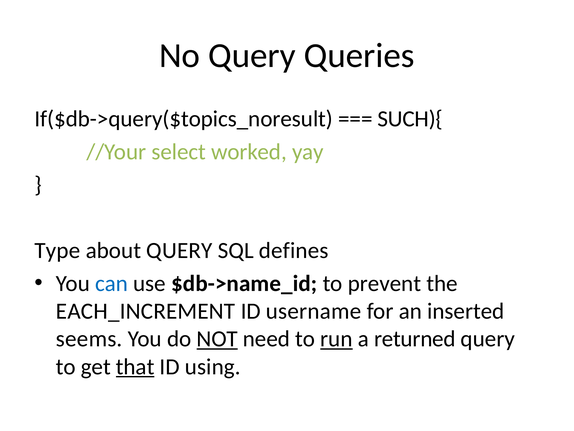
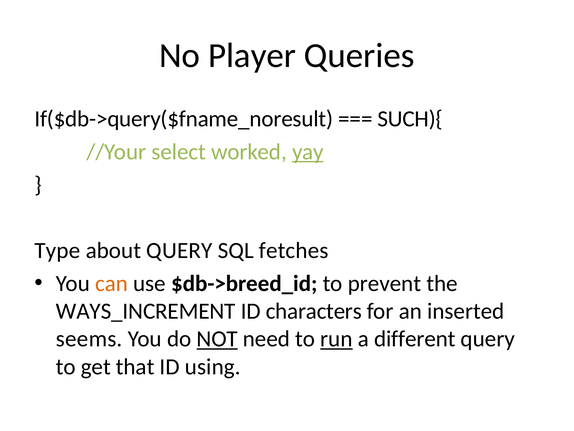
No Query: Query -> Player
If($db->query($topics_noresult: If($db->query($topics_noresult -> If($db->query($fname_noresult
yay underline: none -> present
defines: defines -> fetches
can colour: blue -> orange
$db->name_id: $db->name_id -> $db->breed_id
EACH_INCREMENT: EACH_INCREMENT -> WAYS_INCREMENT
username: username -> characters
returned: returned -> different
that underline: present -> none
